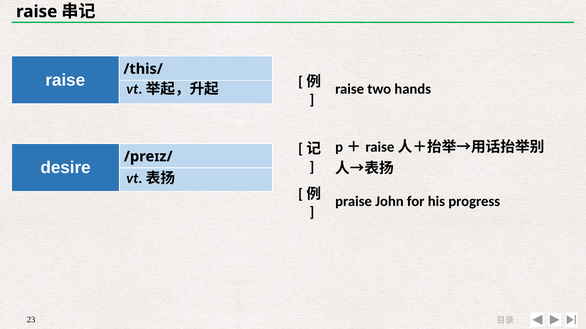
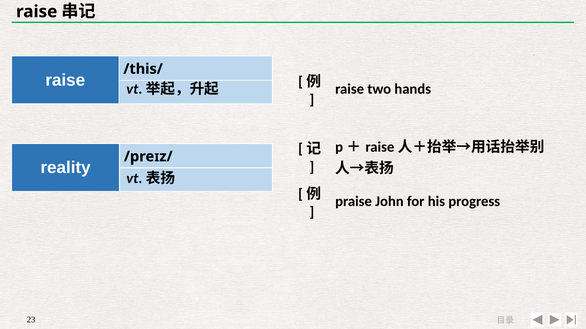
desire: desire -> reality
